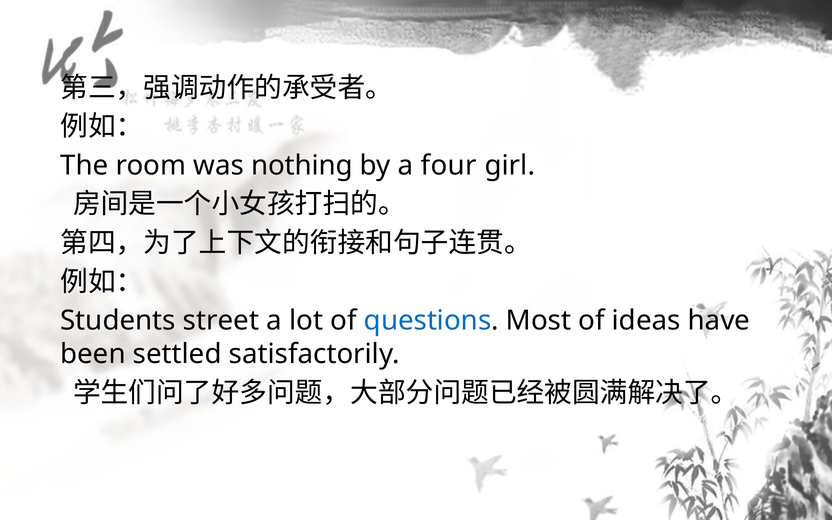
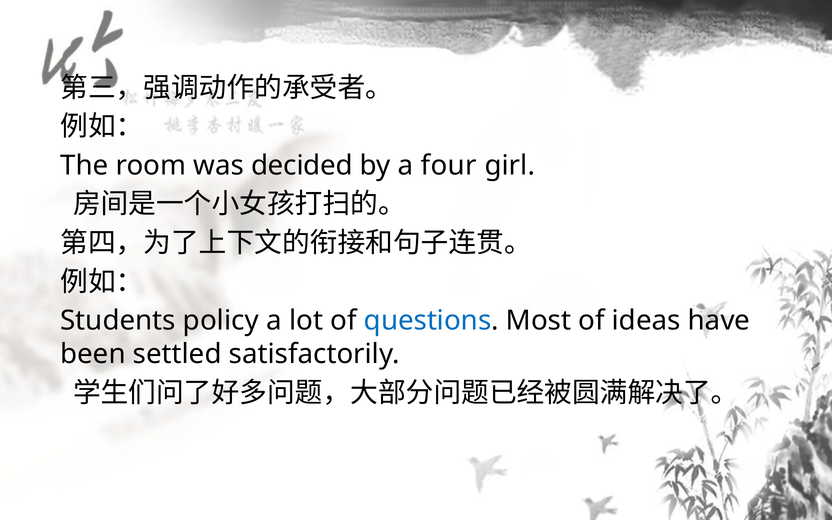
nothing: nothing -> decided
street: street -> policy
